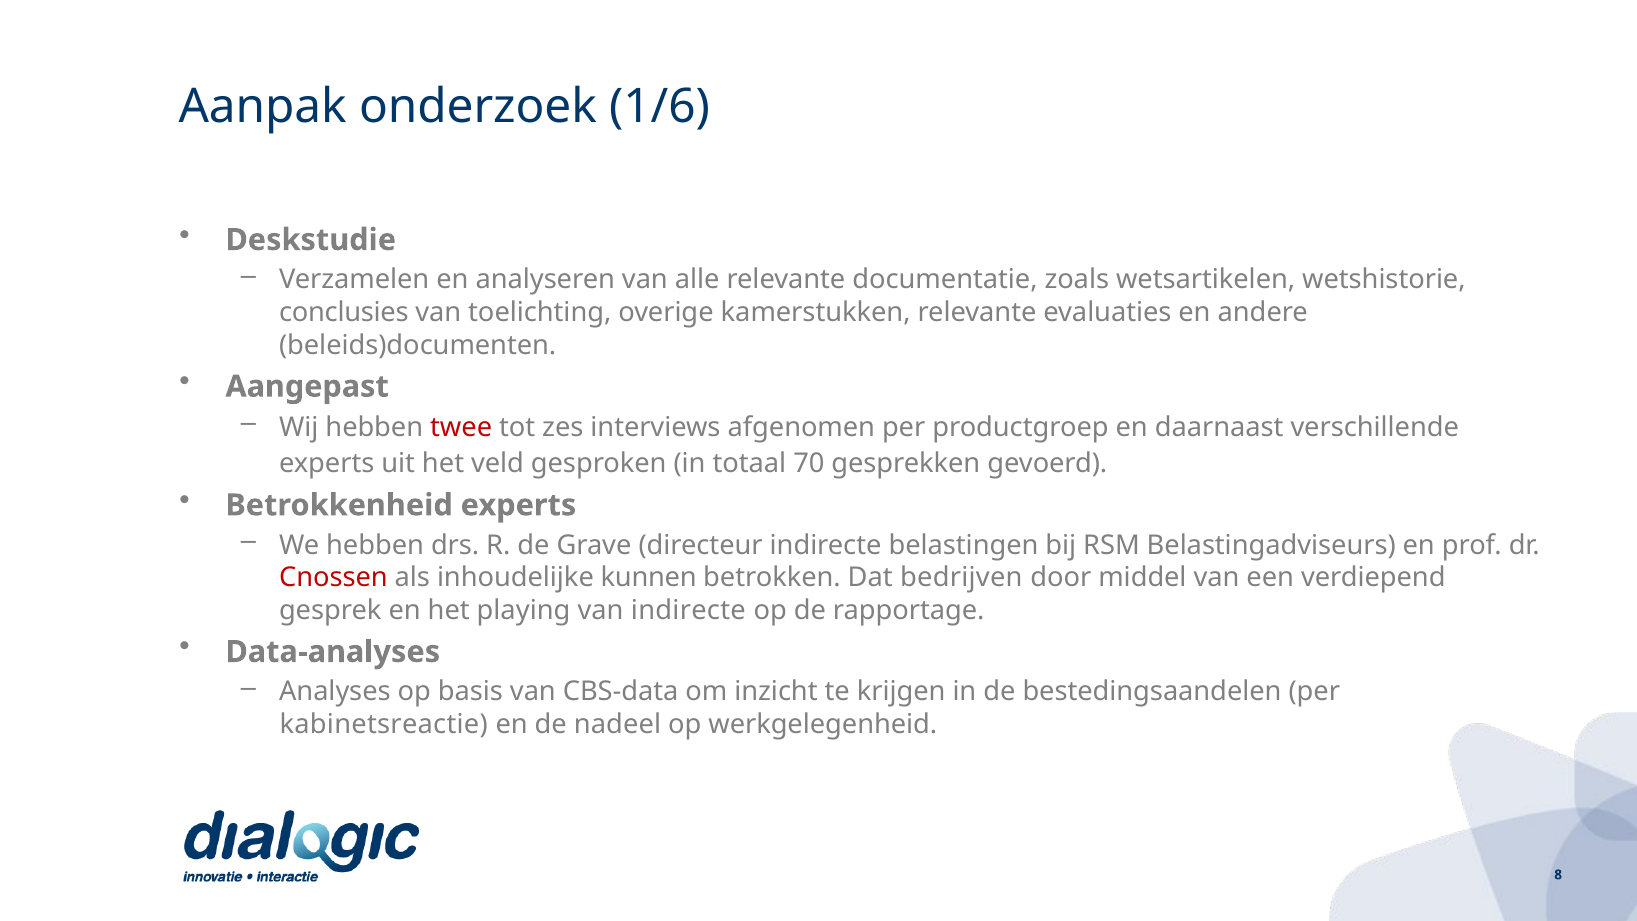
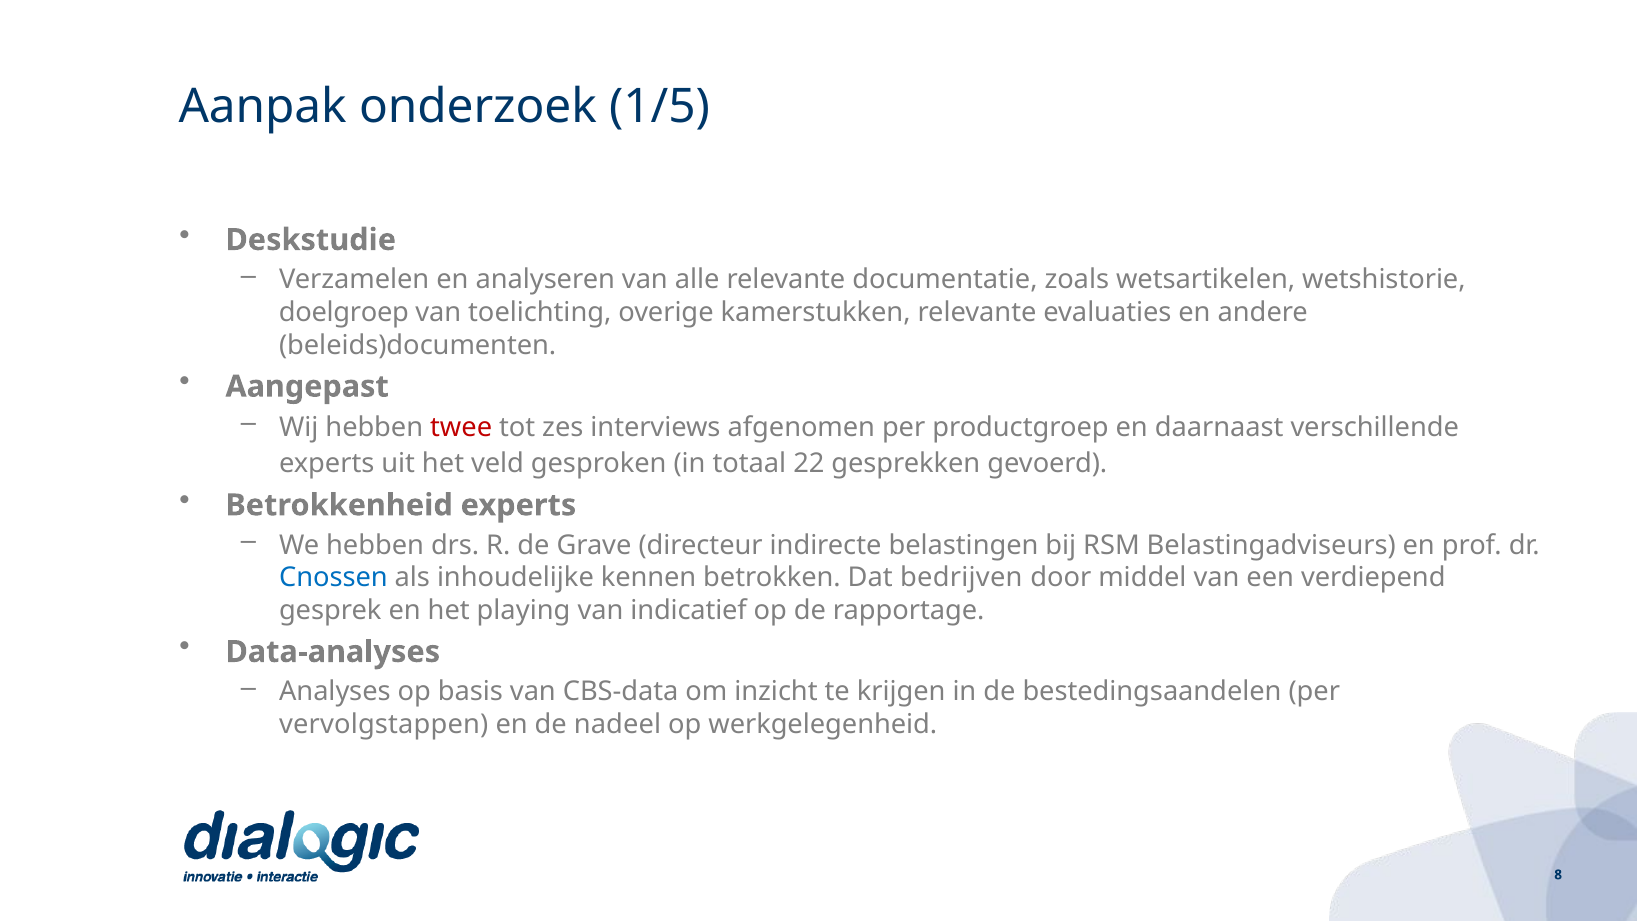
1/6: 1/6 -> 1/5
conclusies: conclusies -> doelgroep
70: 70 -> 22
Cnossen colour: red -> blue
kunnen: kunnen -> kennen
van indirecte: indirecte -> indicatief
kabinetsreactie: kabinetsreactie -> vervolgstappen
